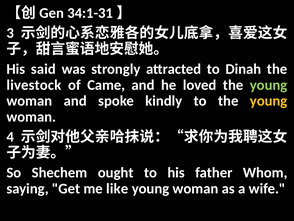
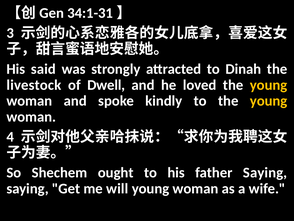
Came: Came -> Dwell
young at (269, 85) colour: light green -> yellow
father Whom: Whom -> Saying
like: like -> will
